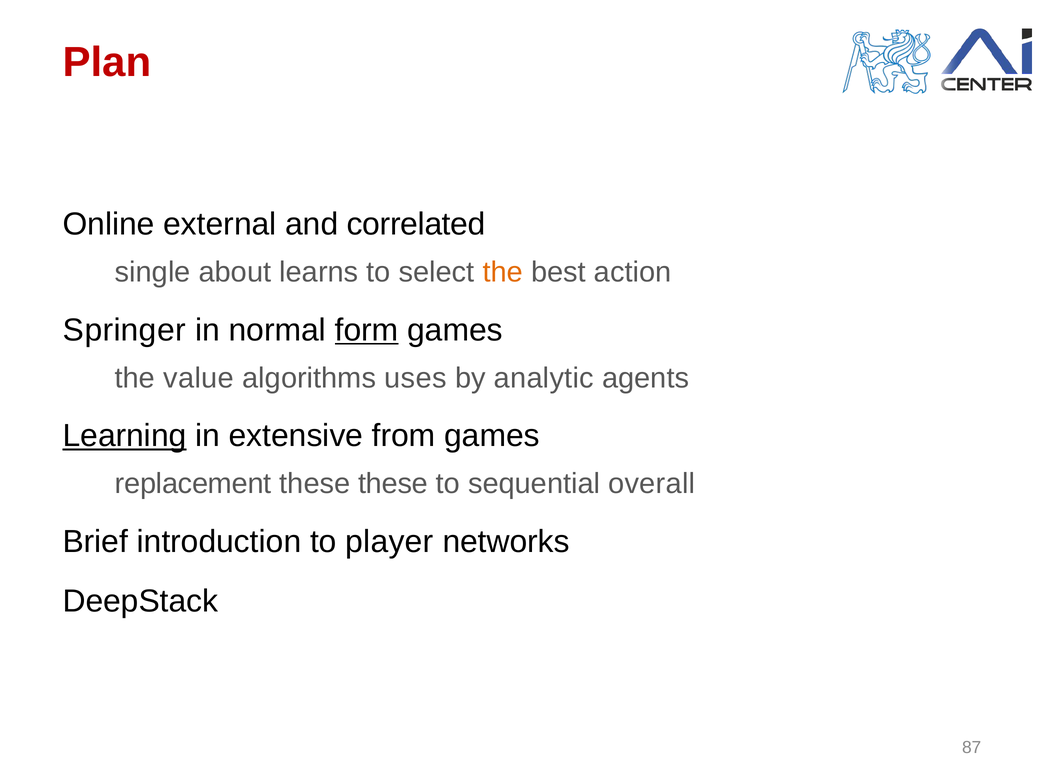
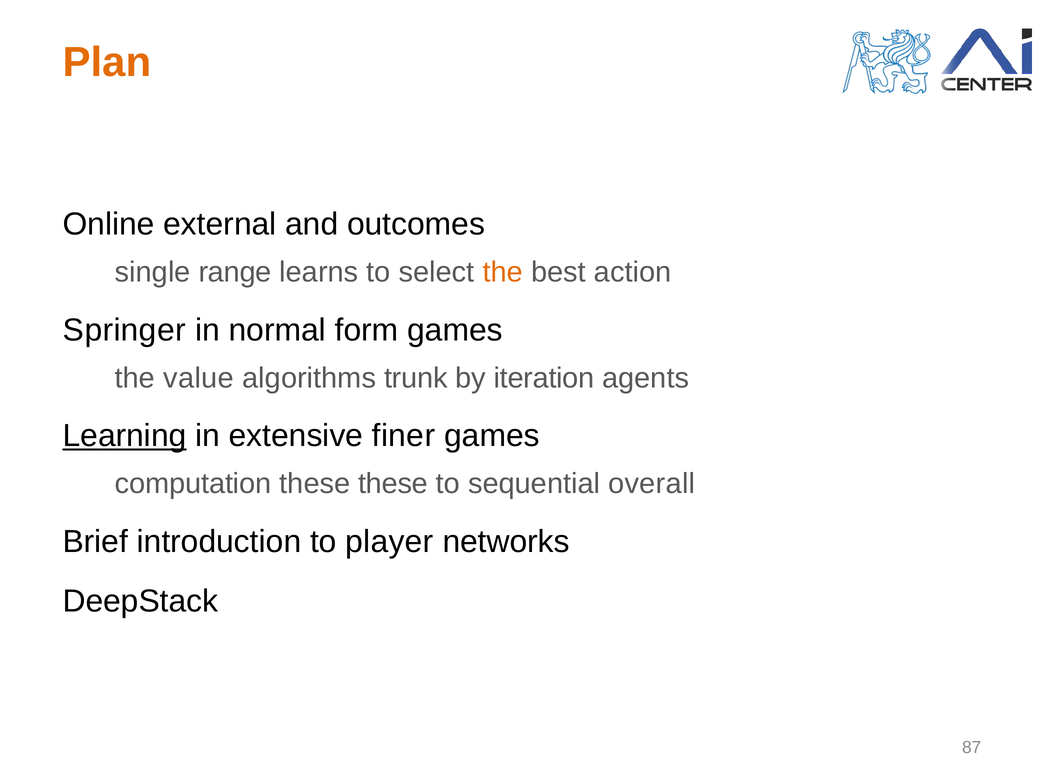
Plan colour: red -> orange
correlated: correlated -> outcomes
about: about -> range
form underline: present -> none
uses: uses -> trunk
analytic: analytic -> iteration
from: from -> finer
replacement: replacement -> computation
